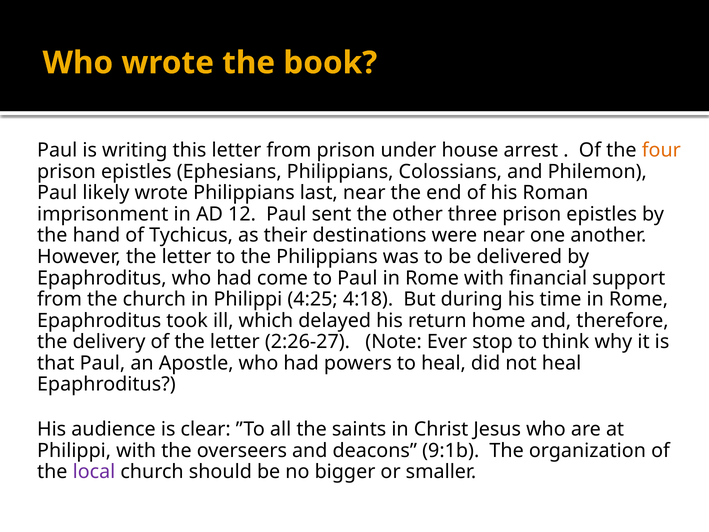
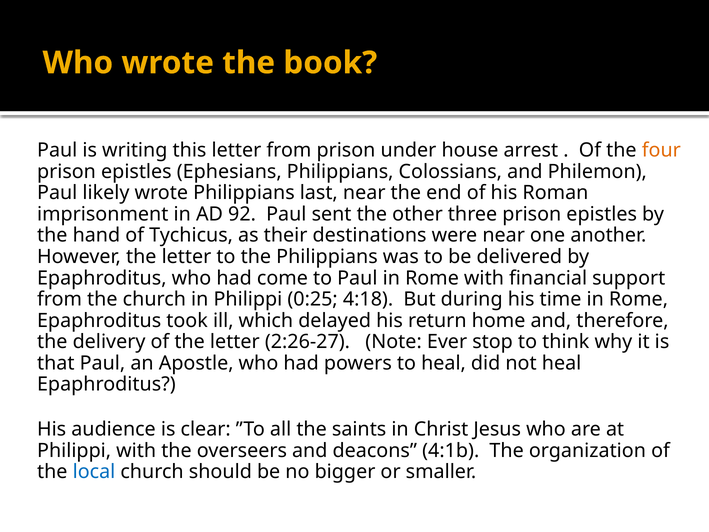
12: 12 -> 92
4:25: 4:25 -> 0:25
9:1b: 9:1b -> 4:1b
local colour: purple -> blue
